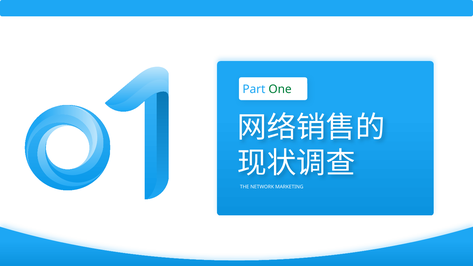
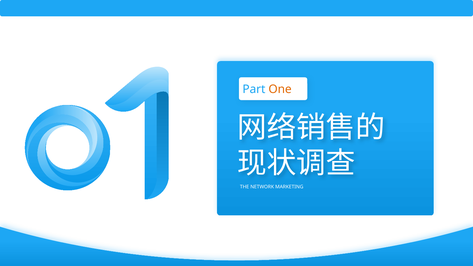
One colour: green -> orange
